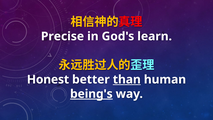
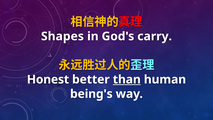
Precise: Precise -> Shapes
learn: learn -> carry
being's underline: present -> none
